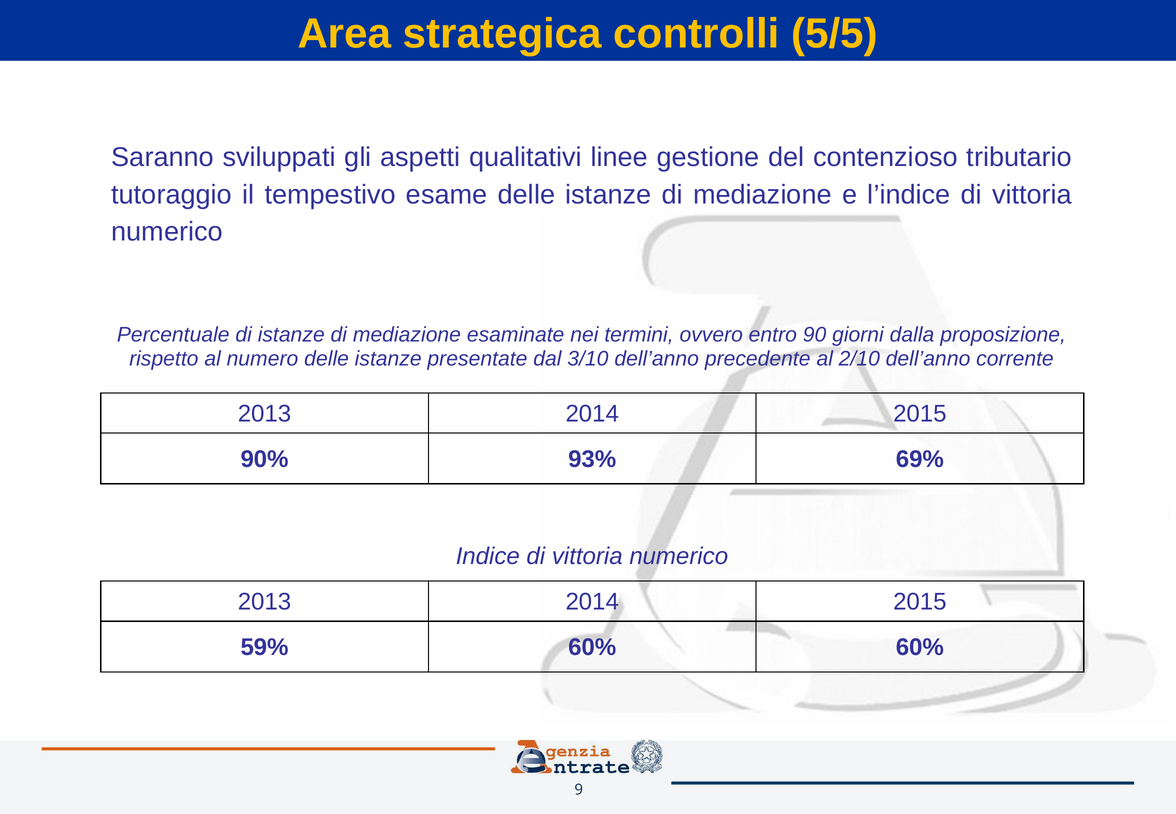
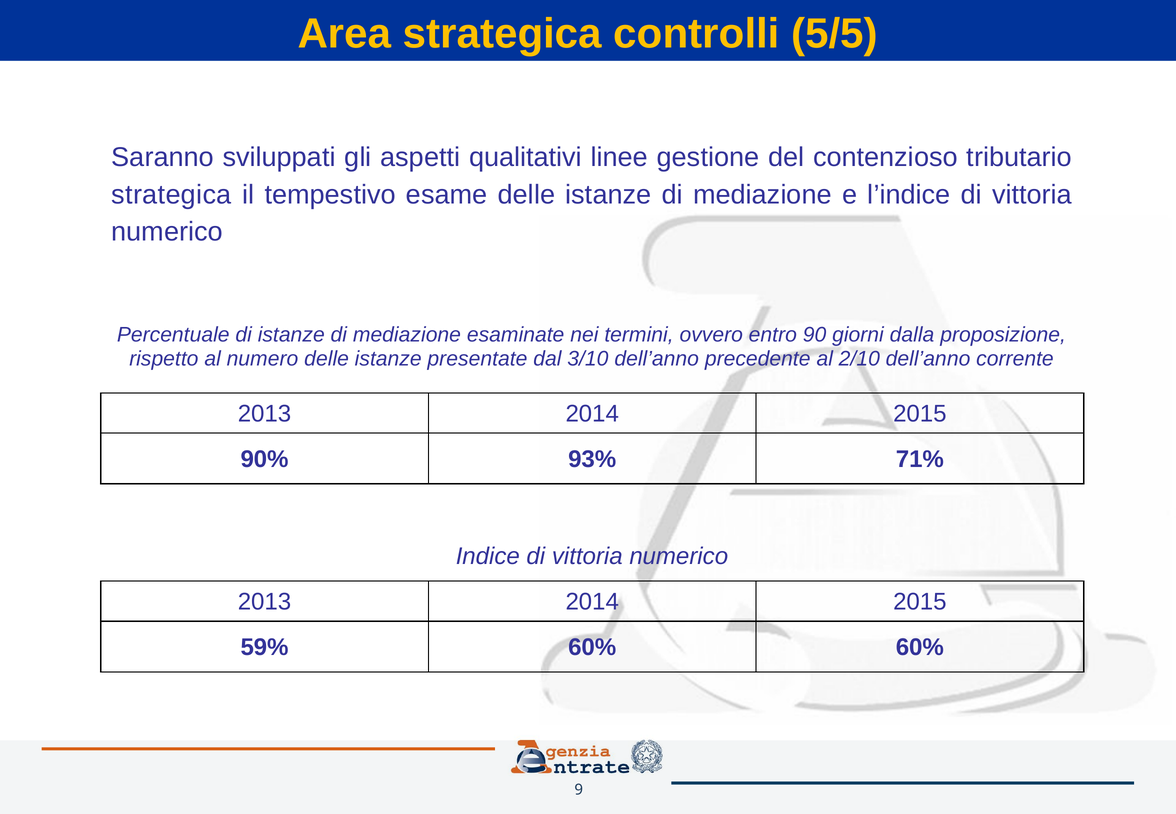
tutoraggio at (172, 195): tutoraggio -> strategica
69%: 69% -> 71%
